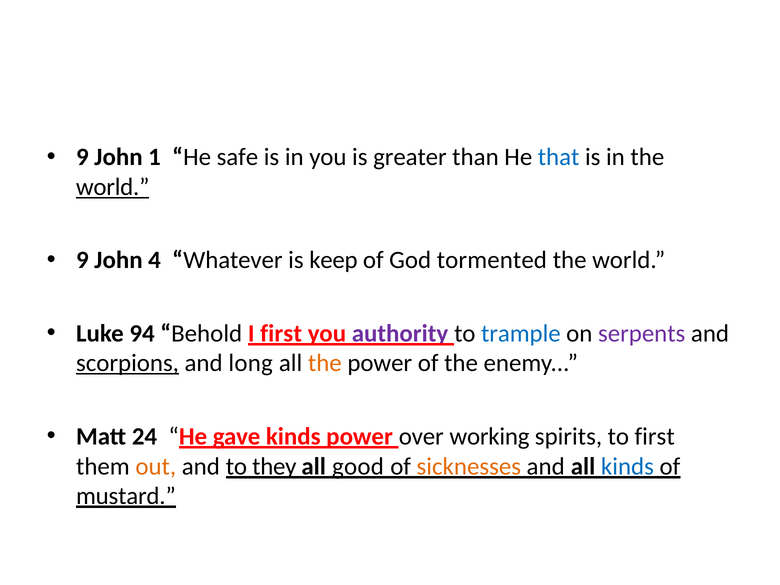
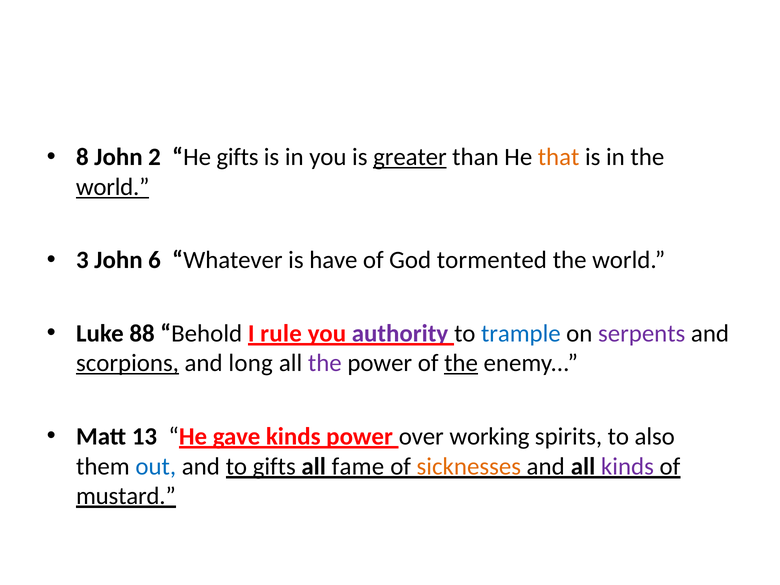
9 at (82, 157): 9 -> 8
1: 1 -> 2
He safe: safe -> gifts
greater underline: none -> present
that colour: blue -> orange
9 at (82, 260): 9 -> 3
4: 4 -> 6
keep: keep -> have
94: 94 -> 88
I first: first -> rule
the at (325, 363) colour: orange -> purple
the at (461, 363) underline: none -> present
24: 24 -> 13
to first: first -> also
out colour: orange -> blue
to they: they -> gifts
good: good -> fame
kinds at (627, 466) colour: blue -> purple
